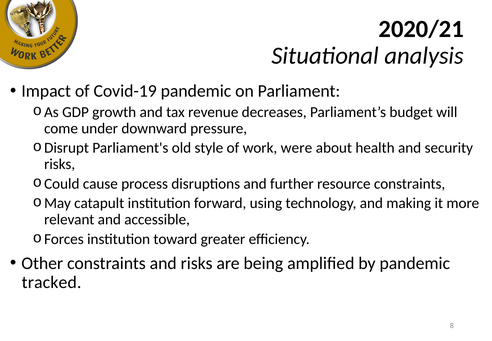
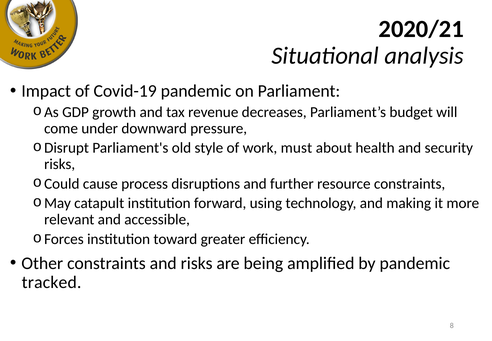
were: were -> must
